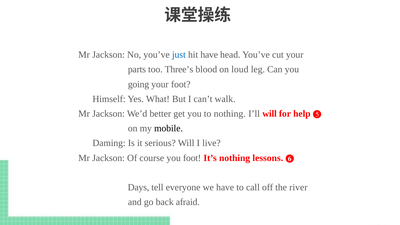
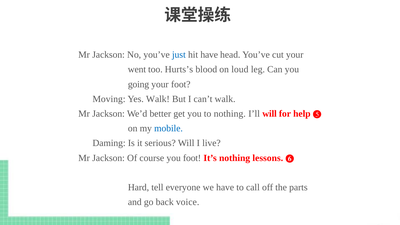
parts: parts -> went
Three’s: Three’s -> Hurts’s
Himself: Himself -> Moving
Yes What: What -> Walk
mobile colour: black -> blue
Days: Days -> Hard
river: river -> parts
afraid: afraid -> voice
